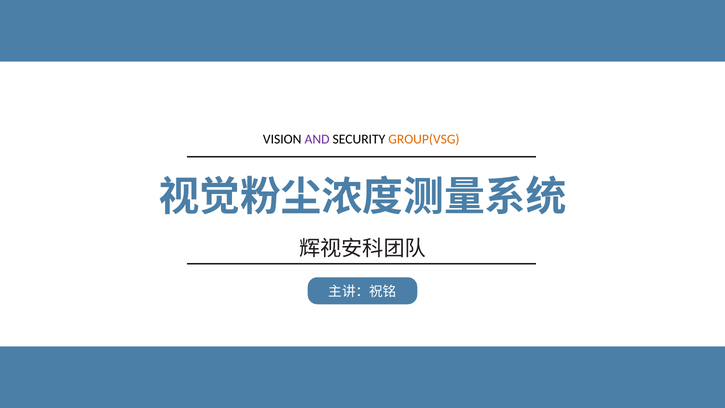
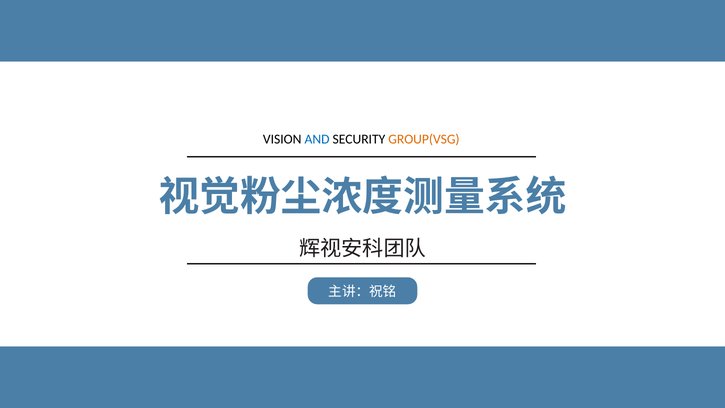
AND colour: purple -> blue
